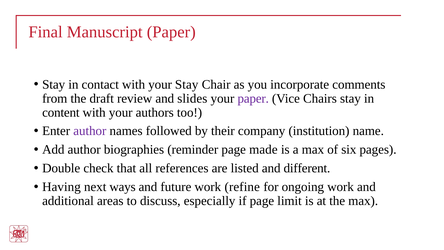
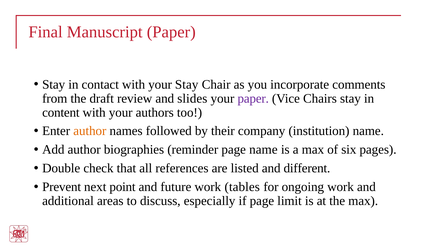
author at (90, 131) colour: purple -> orange
page made: made -> name
Having: Having -> Prevent
ways: ways -> point
refine: refine -> tables
